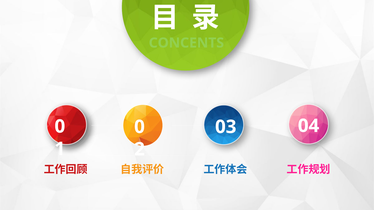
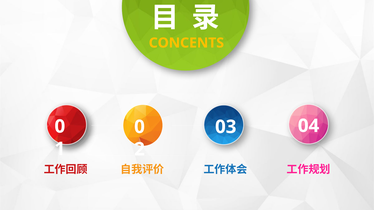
CONCENTS colour: light green -> yellow
